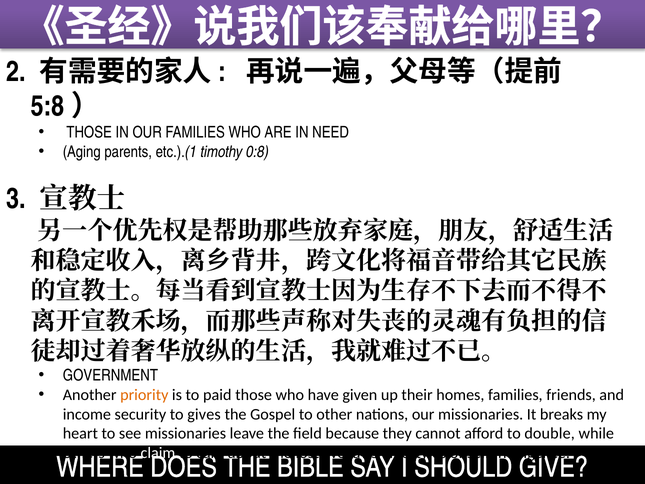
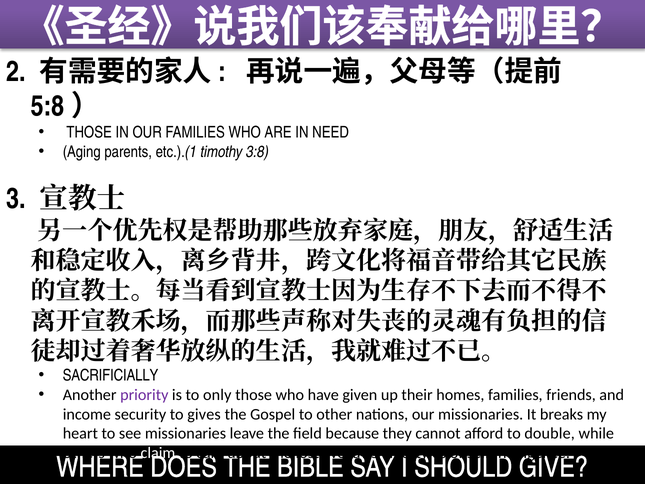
0:8: 0:8 -> 3:8
GOVERNMENT: GOVERNMENT -> SACRIFICIALLY
priority colour: orange -> purple
paid: paid -> only
